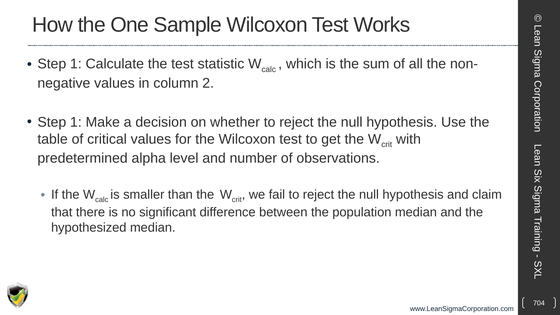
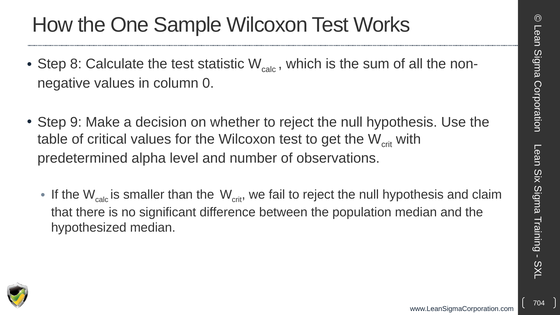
1 at (76, 64): 1 -> 8
2: 2 -> 0
1 at (76, 122): 1 -> 9
